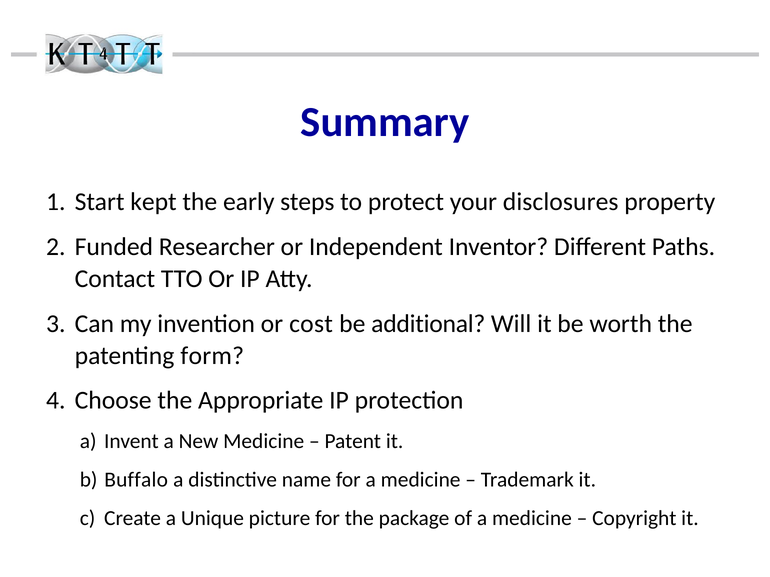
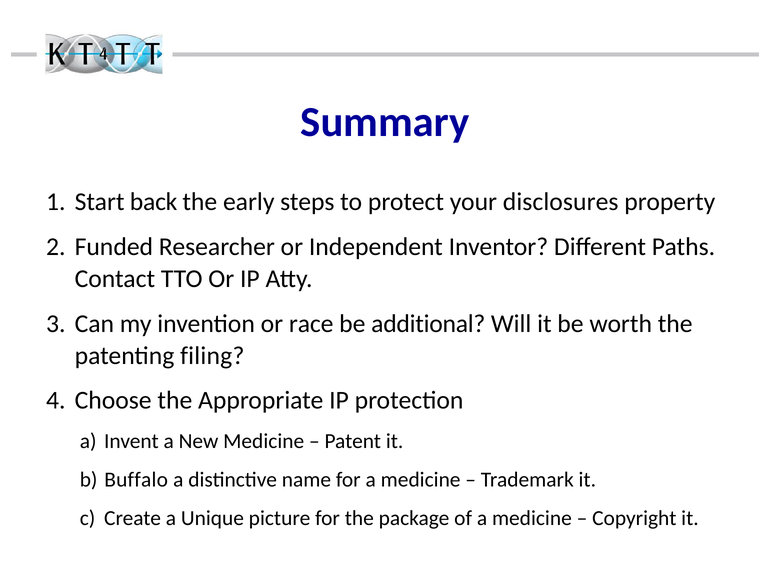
kept: kept -> back
cost: cost -> race
form: form -> filing
